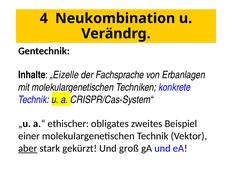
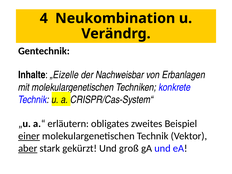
Fachsprache: Fachsprache -> Nachweisbar
ethischer: ethischer -> erläutern
einer underline: none -> present
